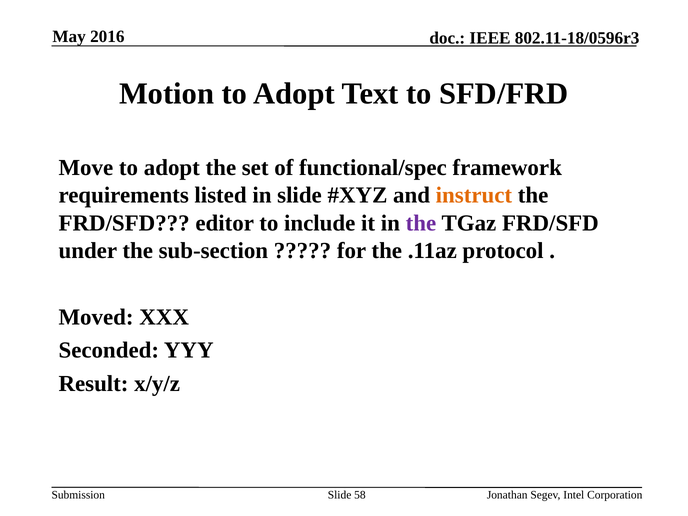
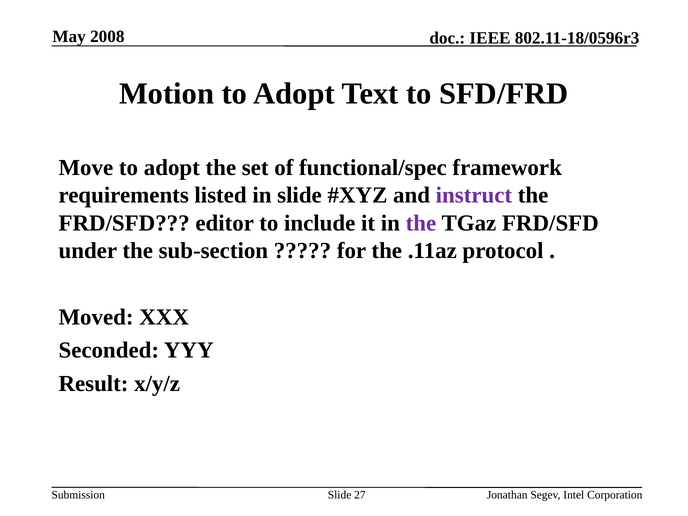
2016: 2016 -> 2008
instruct colour: orange -> purple
58: 58 -> 27
